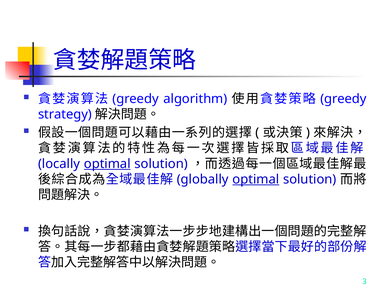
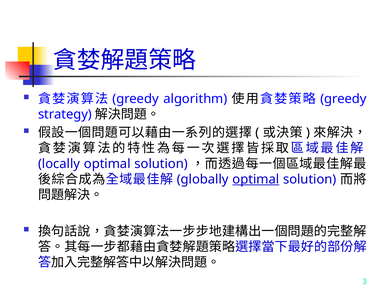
optimal at (107, 164) underline: present -> none
